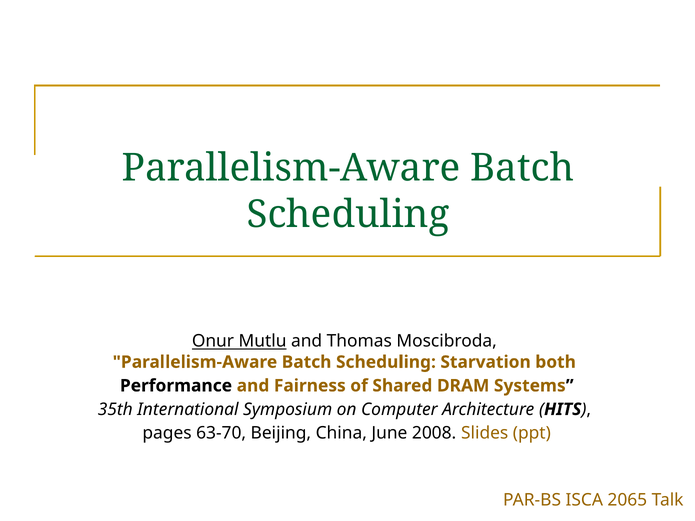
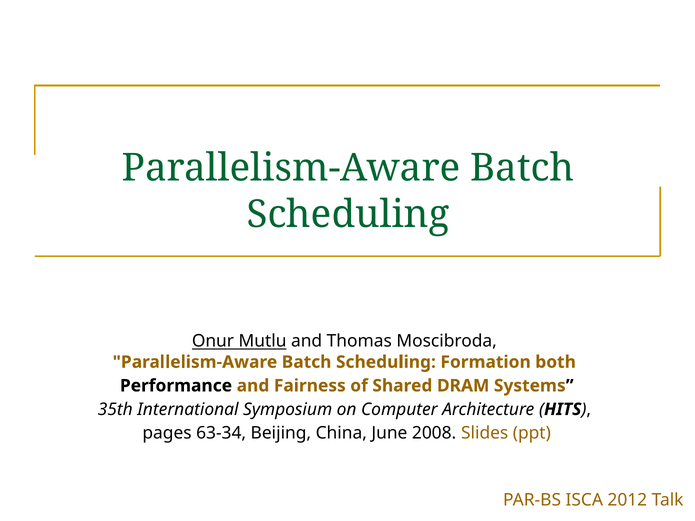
Starvation: Starvation -> Formation
63-70: 63-70 -> 63-34
2065: 2065 -> 2012
